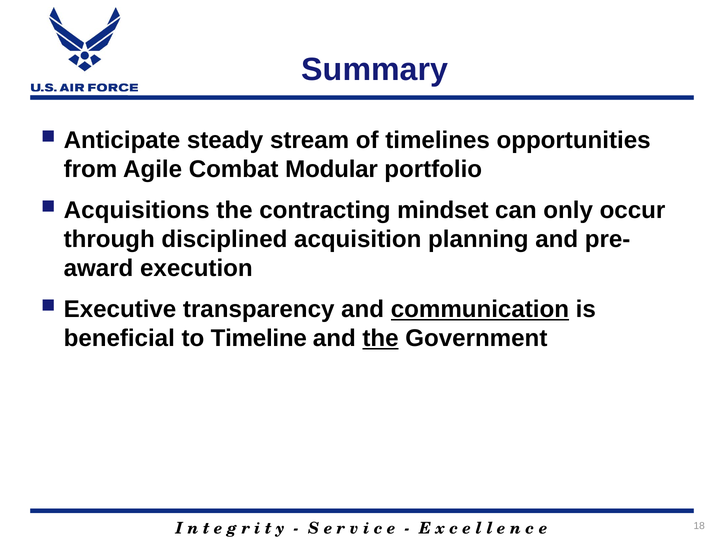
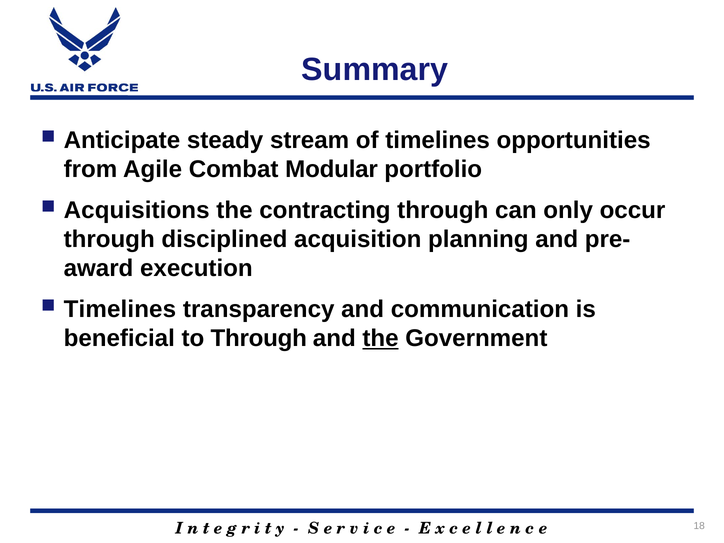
contracting mindset: mindset -> through
Executive at (120, 309): Executive -> Timelines
communication underline: present -> none
to Timeline: Timeline -> Through
